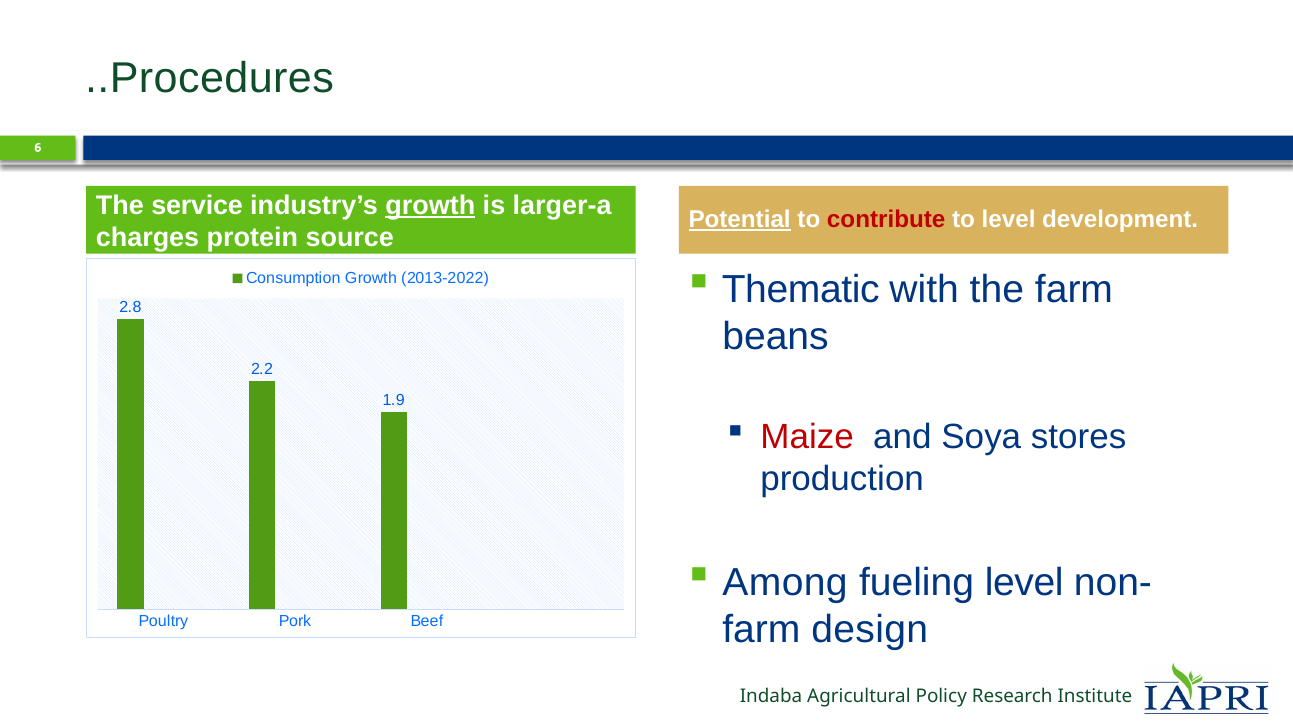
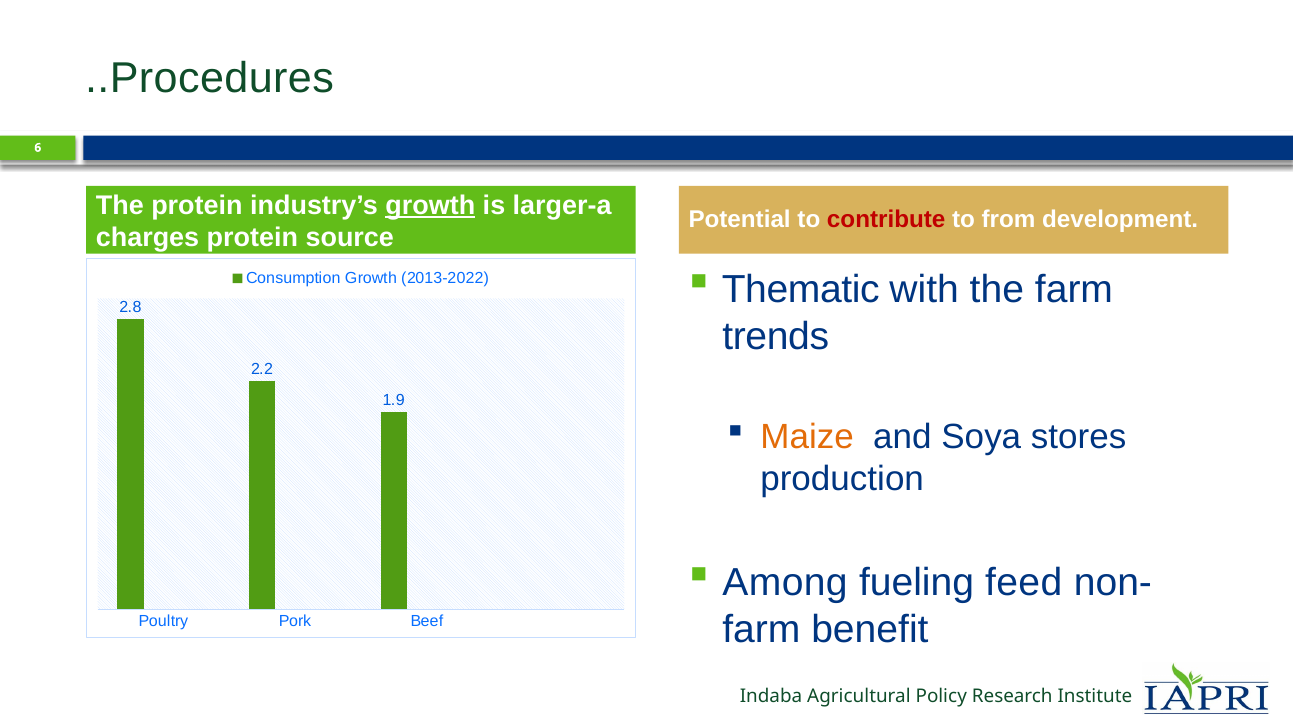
The service: service -> protein
Potential underline: present -> none
to level: level -> from
beans: beans -> trends
Maize colour: red -> orange
fueling level: level -> feed
design: design -> benefit
